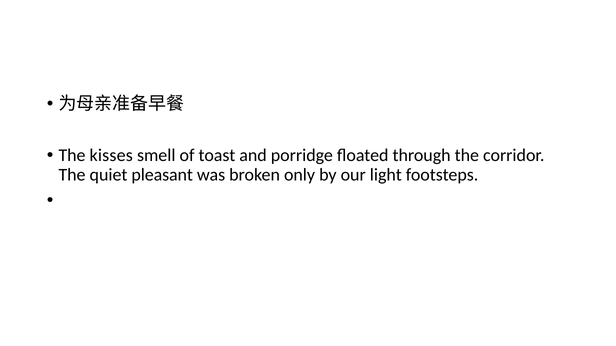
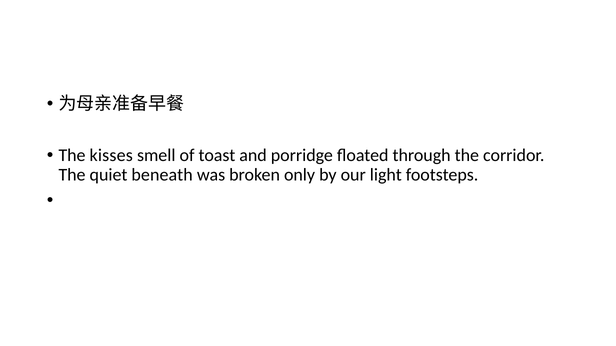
pleasant: pleasant -> beneath
